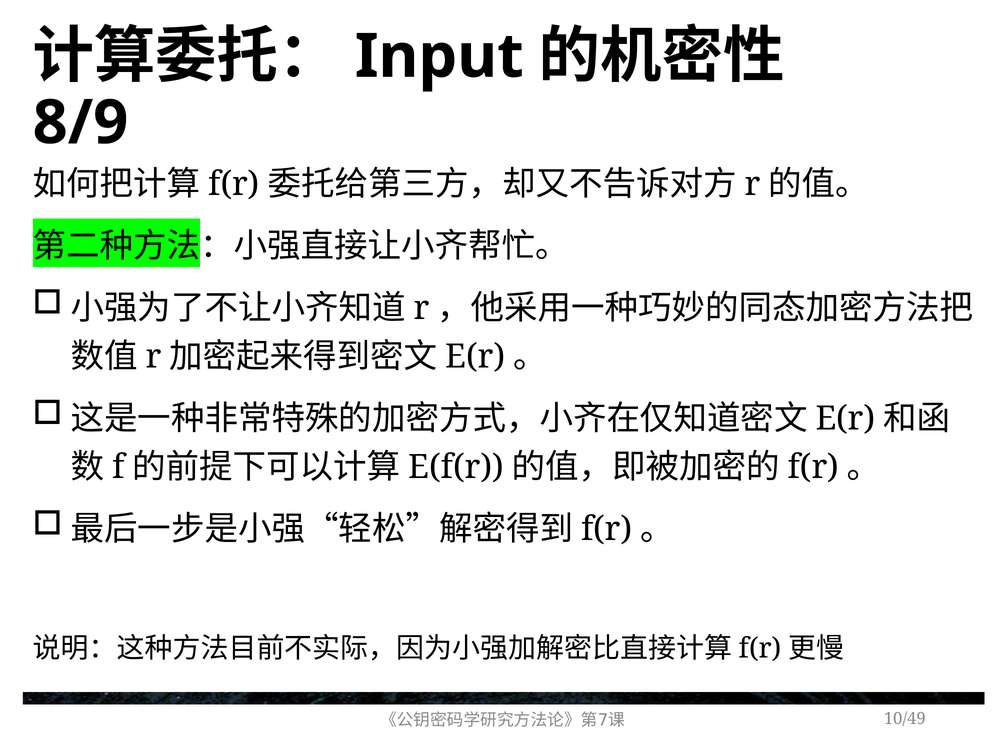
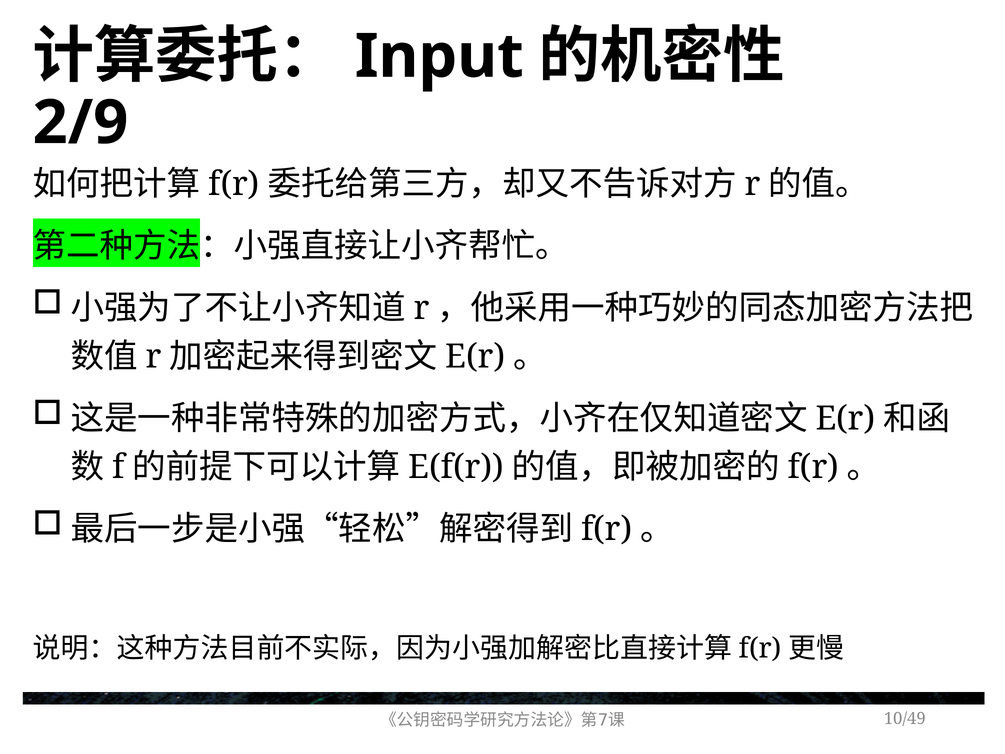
8/9: 8/9 -> 2/9
